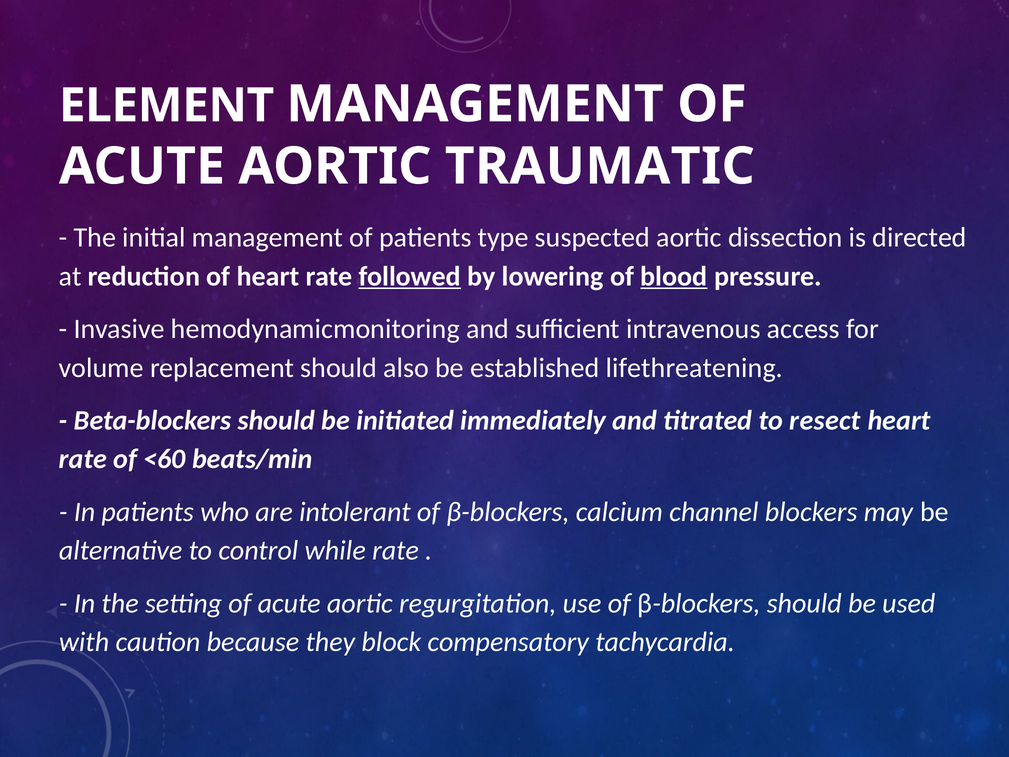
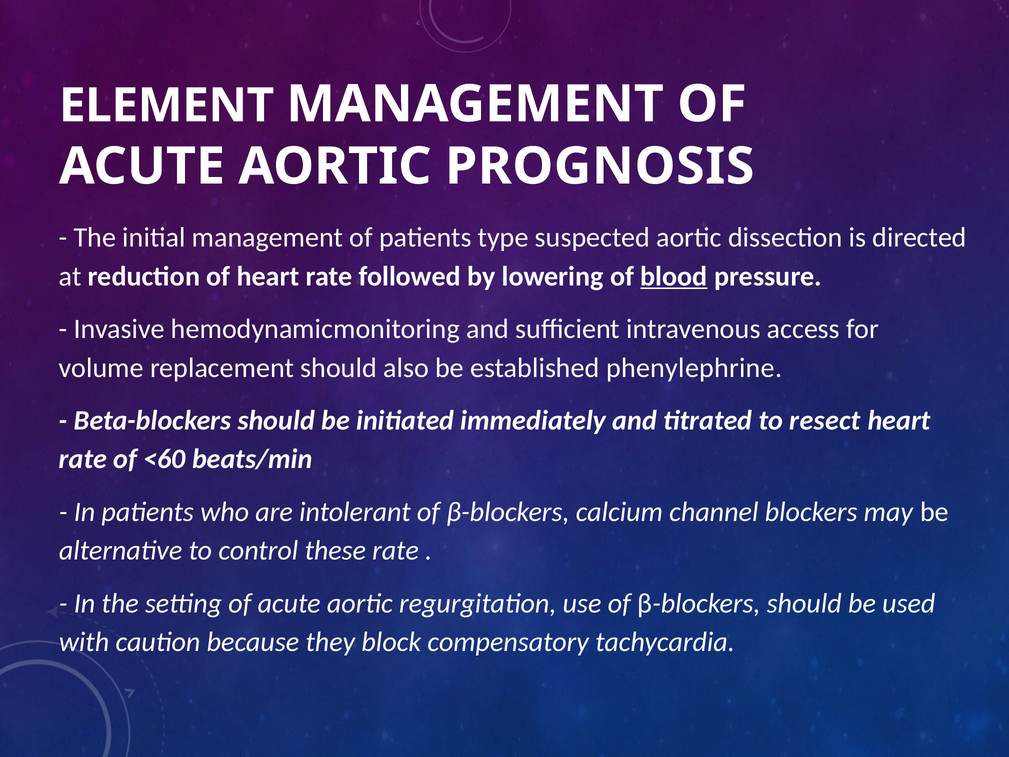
TRAUMATIC: TRAUMATIC -> PROGNOSIS
followed underline: present -> none
lifethreatening: lifethreatening -> phenylephrine
while: while -> these
